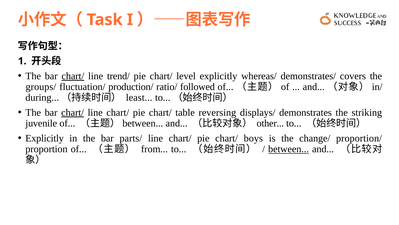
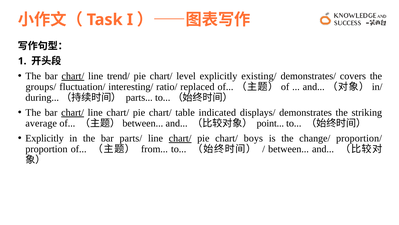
whereas/: whereas/ -> existing/
production/: production/ -> interesting/
followed: followed -> replaced
least: least -> parts
reversing: reversing -> indicated
juvenile: juvenile -> average
other: other -> point
chart/ at (180, 138) underline: none -> present
between underline: present -> none
